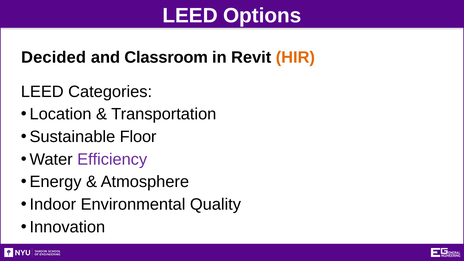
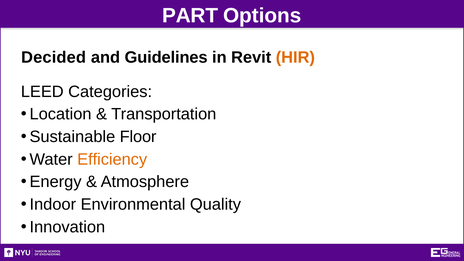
LEED at (190, 16): LEED -> PART
Classroom: Classroom -> Guidelines
Efficiency colour: purple -> orange
